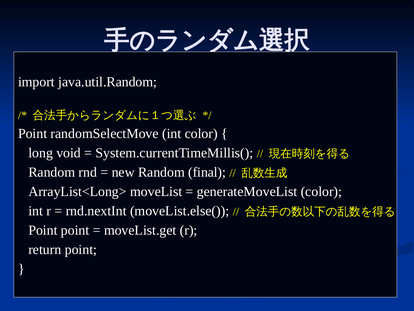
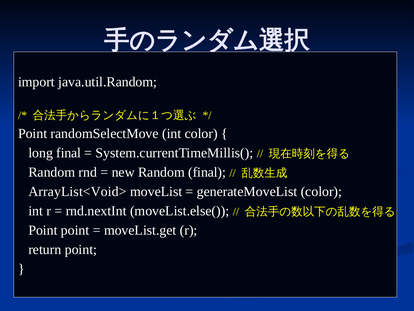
long void: void -> final
ArrayList<Long>: ArrayList<Long> -> ArrayList<Void>
